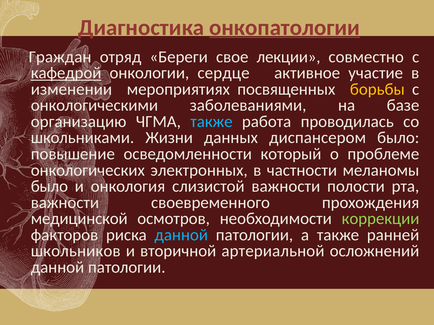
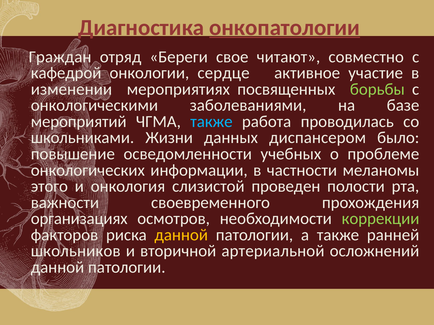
лекции: лекции -> читают
кафедрой underline: present -> none
борьбы colour: yellow -> light green
организацию: организацию -> мероприятий
который: который -> учебных
электронных: электронных -> информации
было at (49, 187): было -> этого
слизистой важности: важности -> проведен
медицинской: медицинской -> организациях
данной at (181, 235) colour: light blue -> yellow
